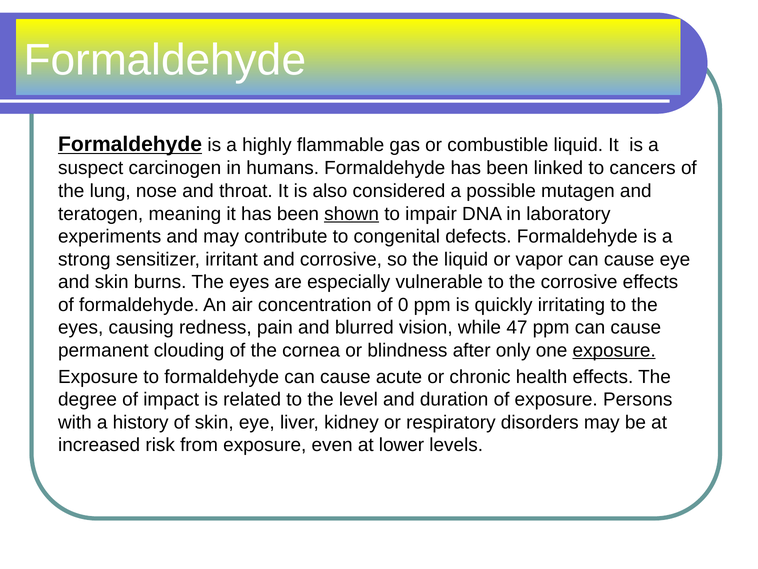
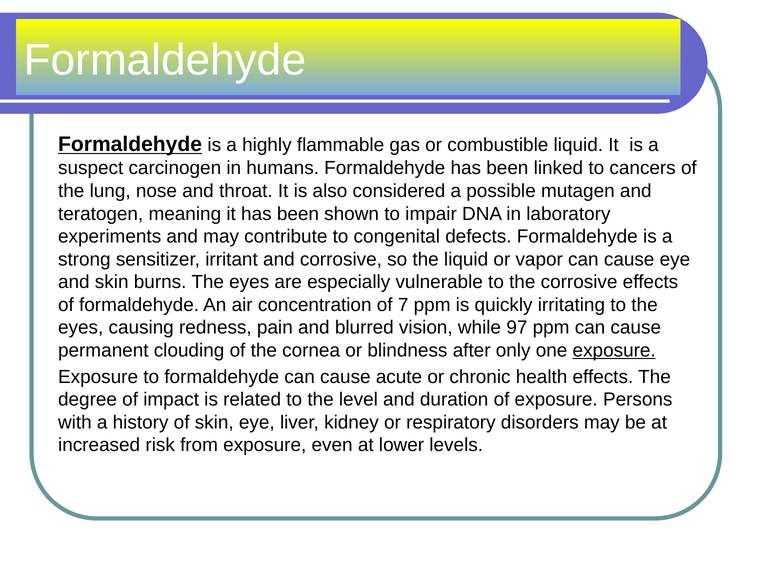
shown underline: present -> none
0: 0 -> 7
47: 47 -> 97
